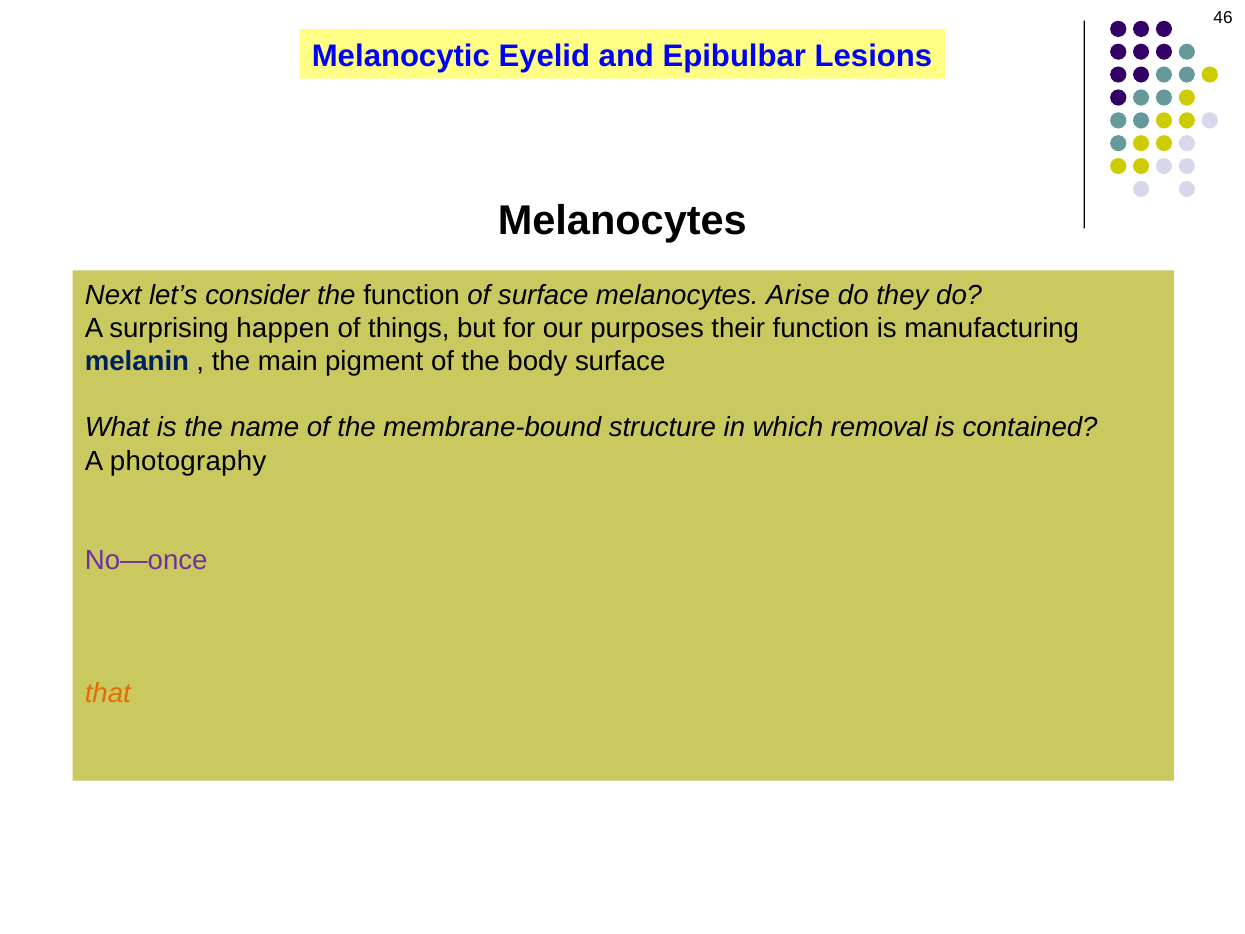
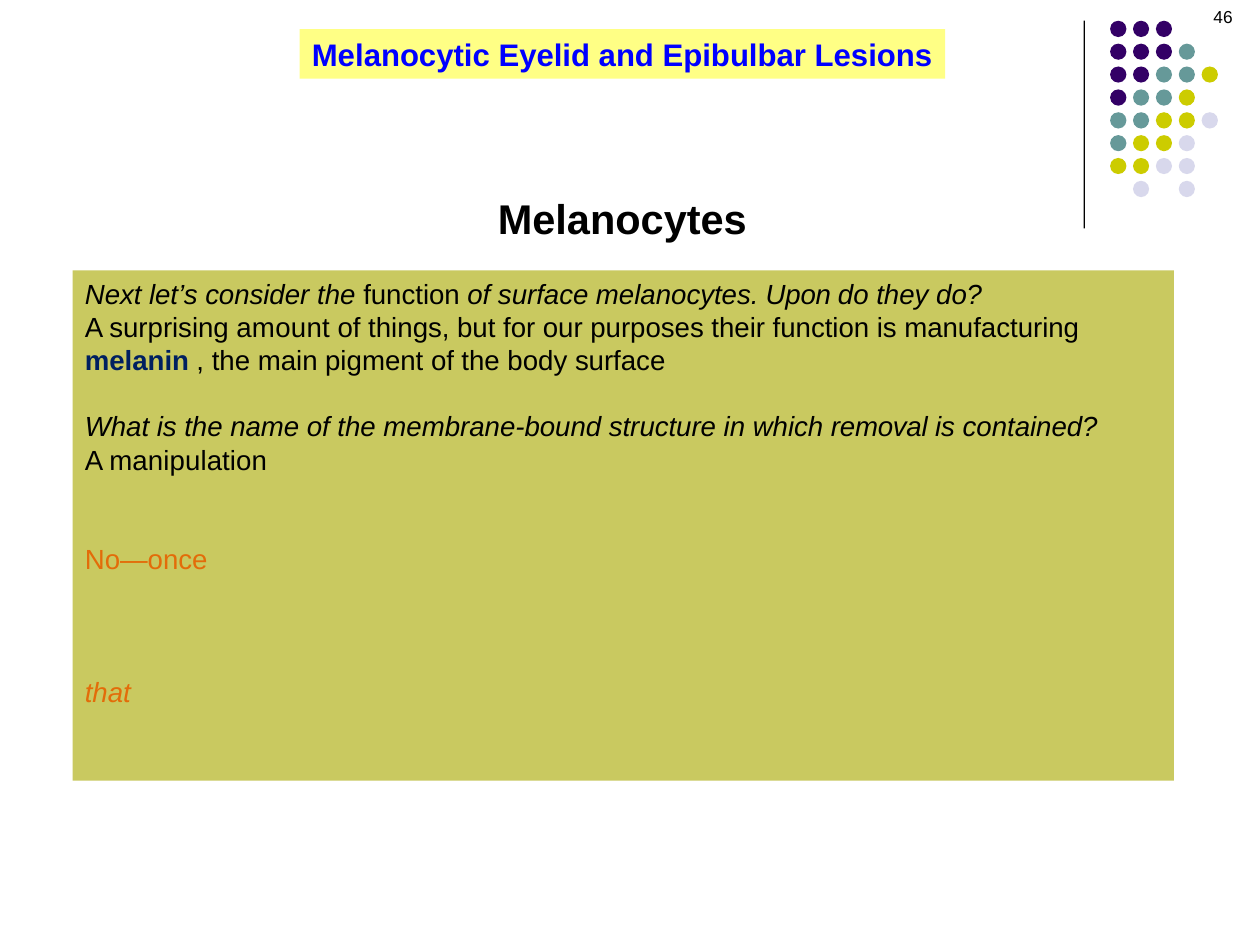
Arise: Arise -> Upon
happen: happen -> amount
photography: photography -> manipulation
No—once colour: purple -> orange
